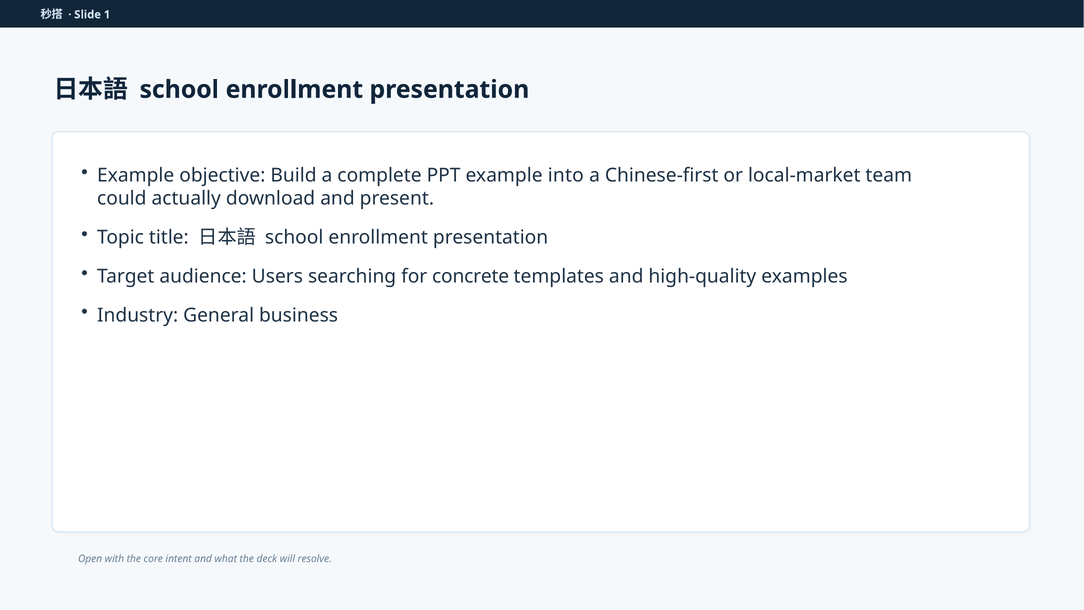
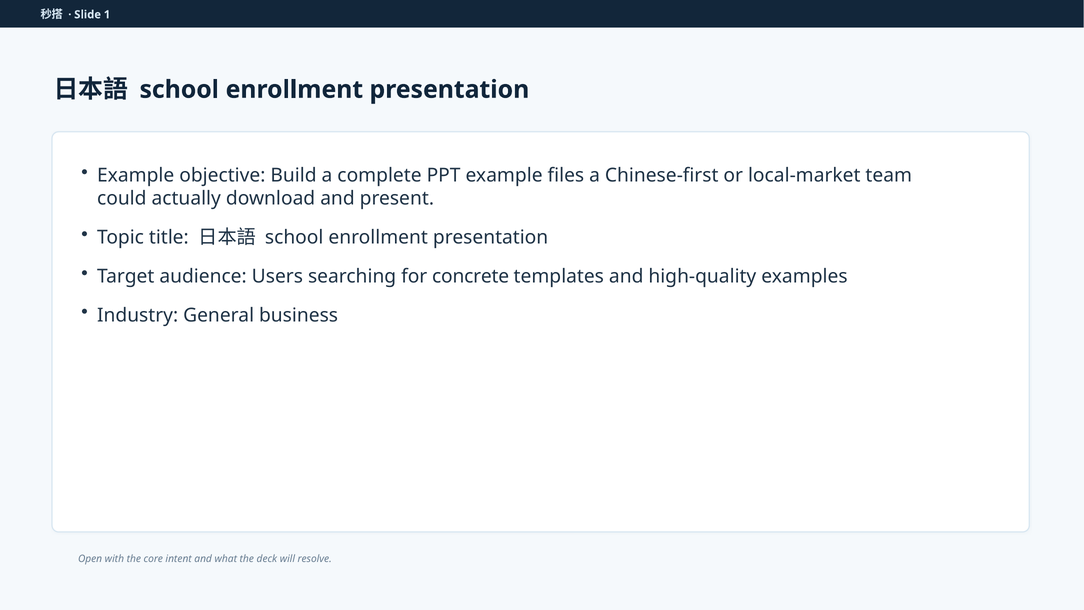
into: into -> files
